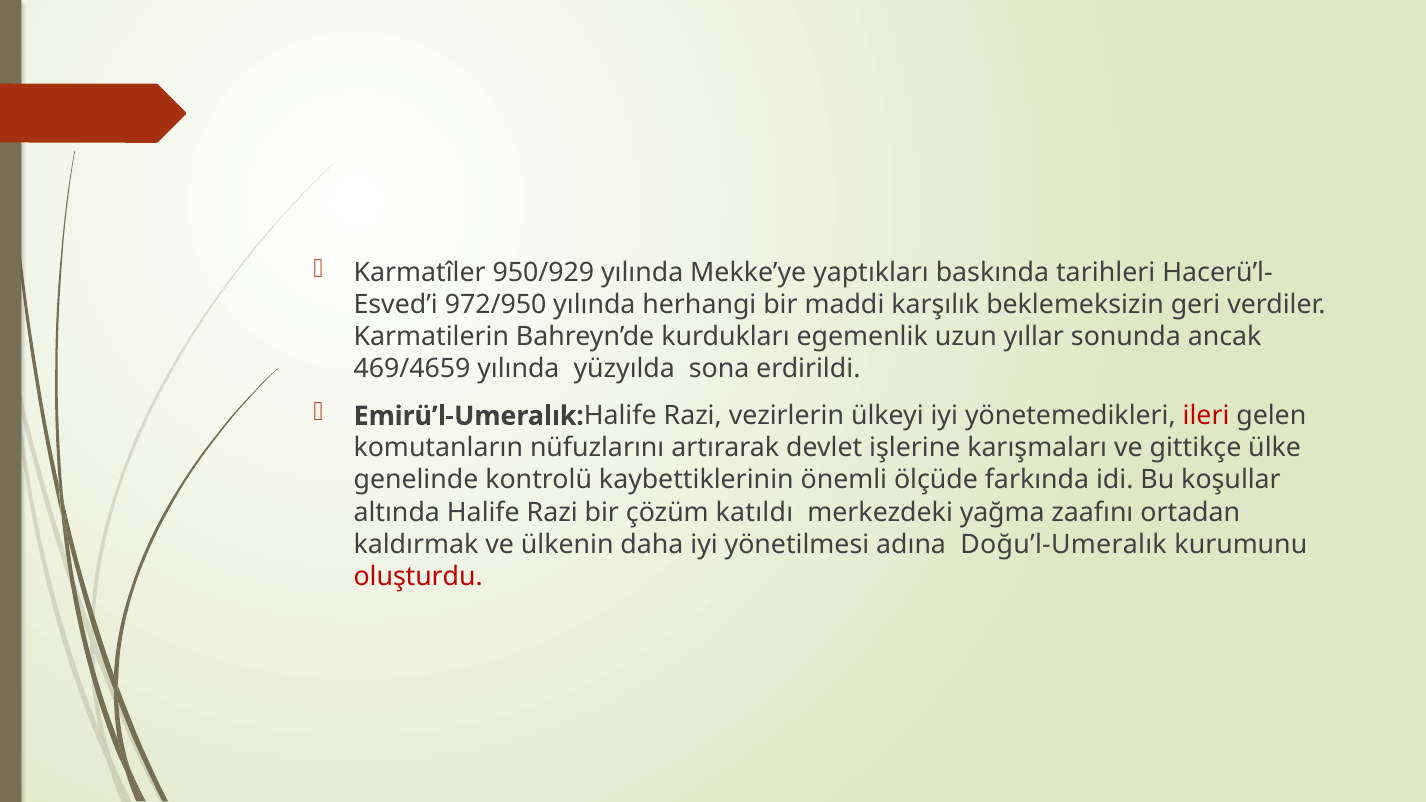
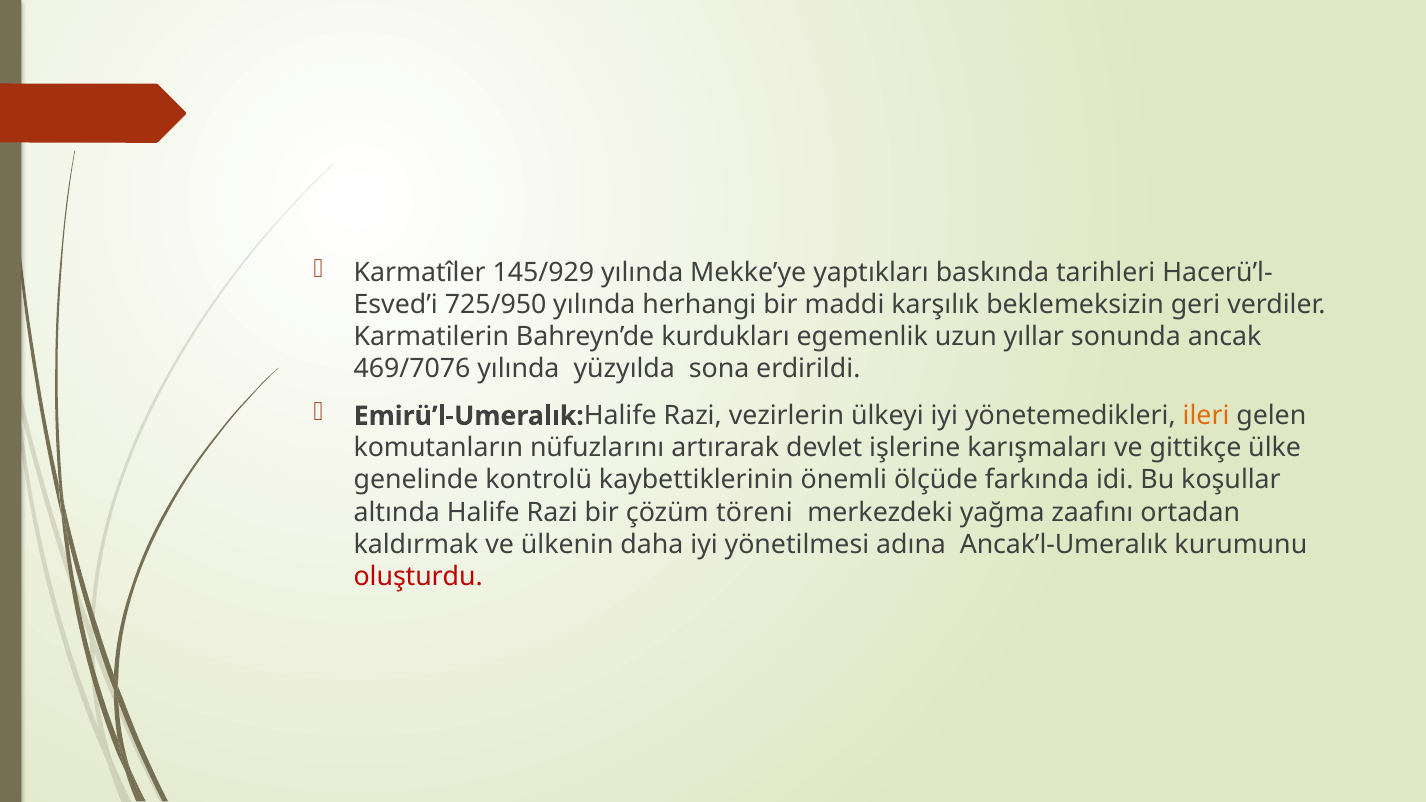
950/929: 950/929 -> 145/929
972/950: 972/950 -> 725/950
469/4659: 469/4659 -> 469/7076
ileri colour: red -> orange
katıldı: katıldı -> töreni
Doğu’l-Umeralık: Doğu’l-Umeralık -> Ancak’l-Umeralık
